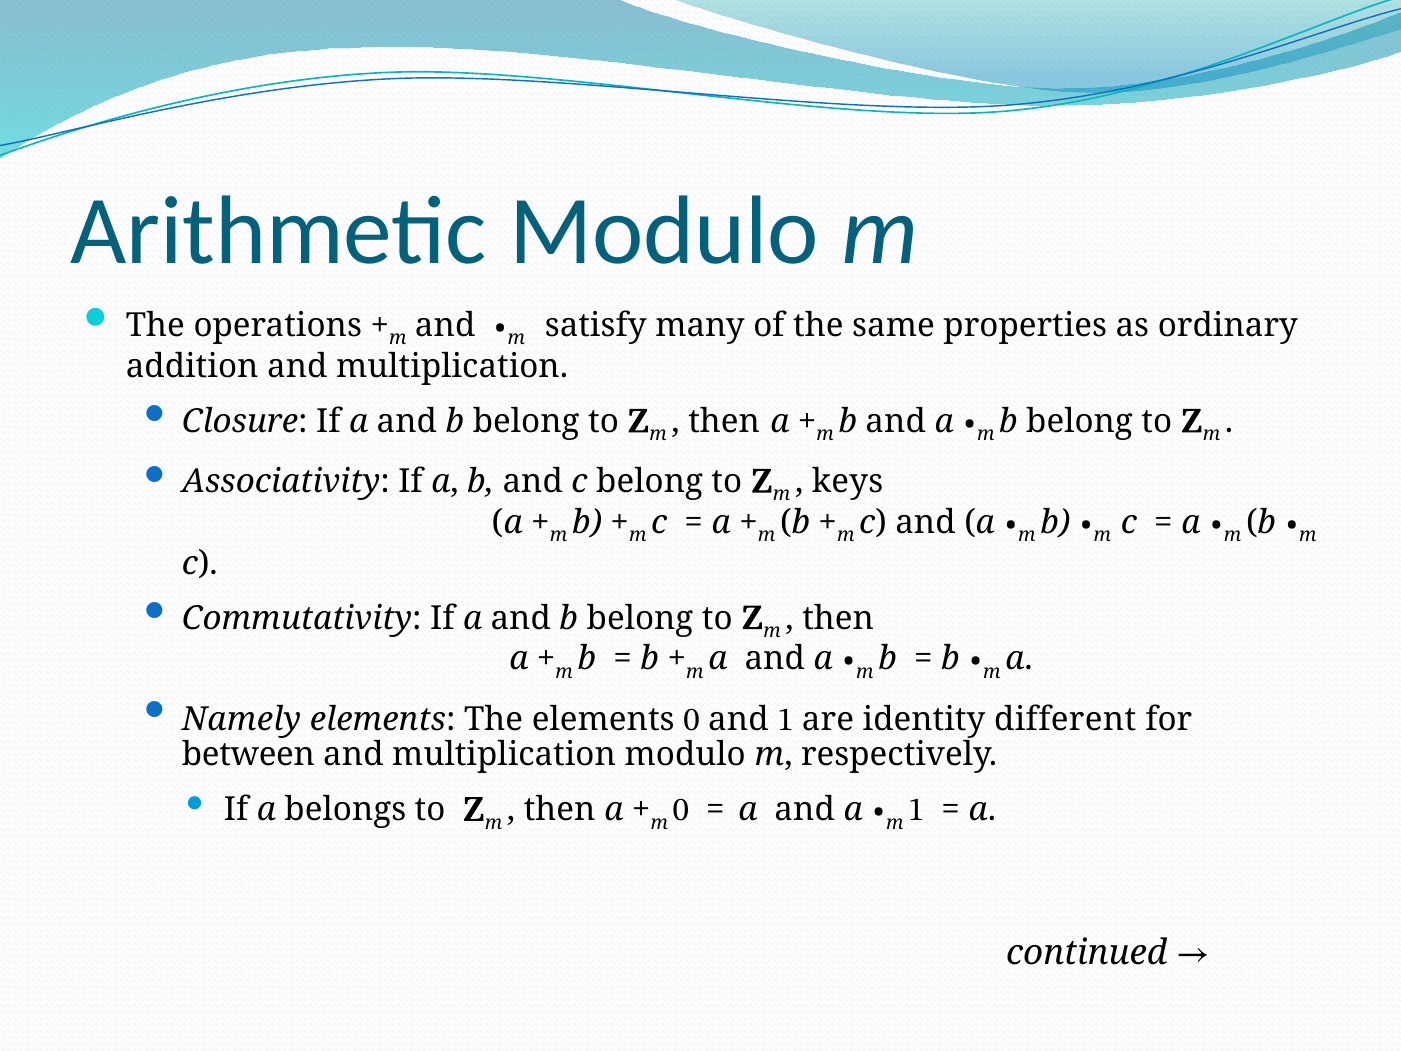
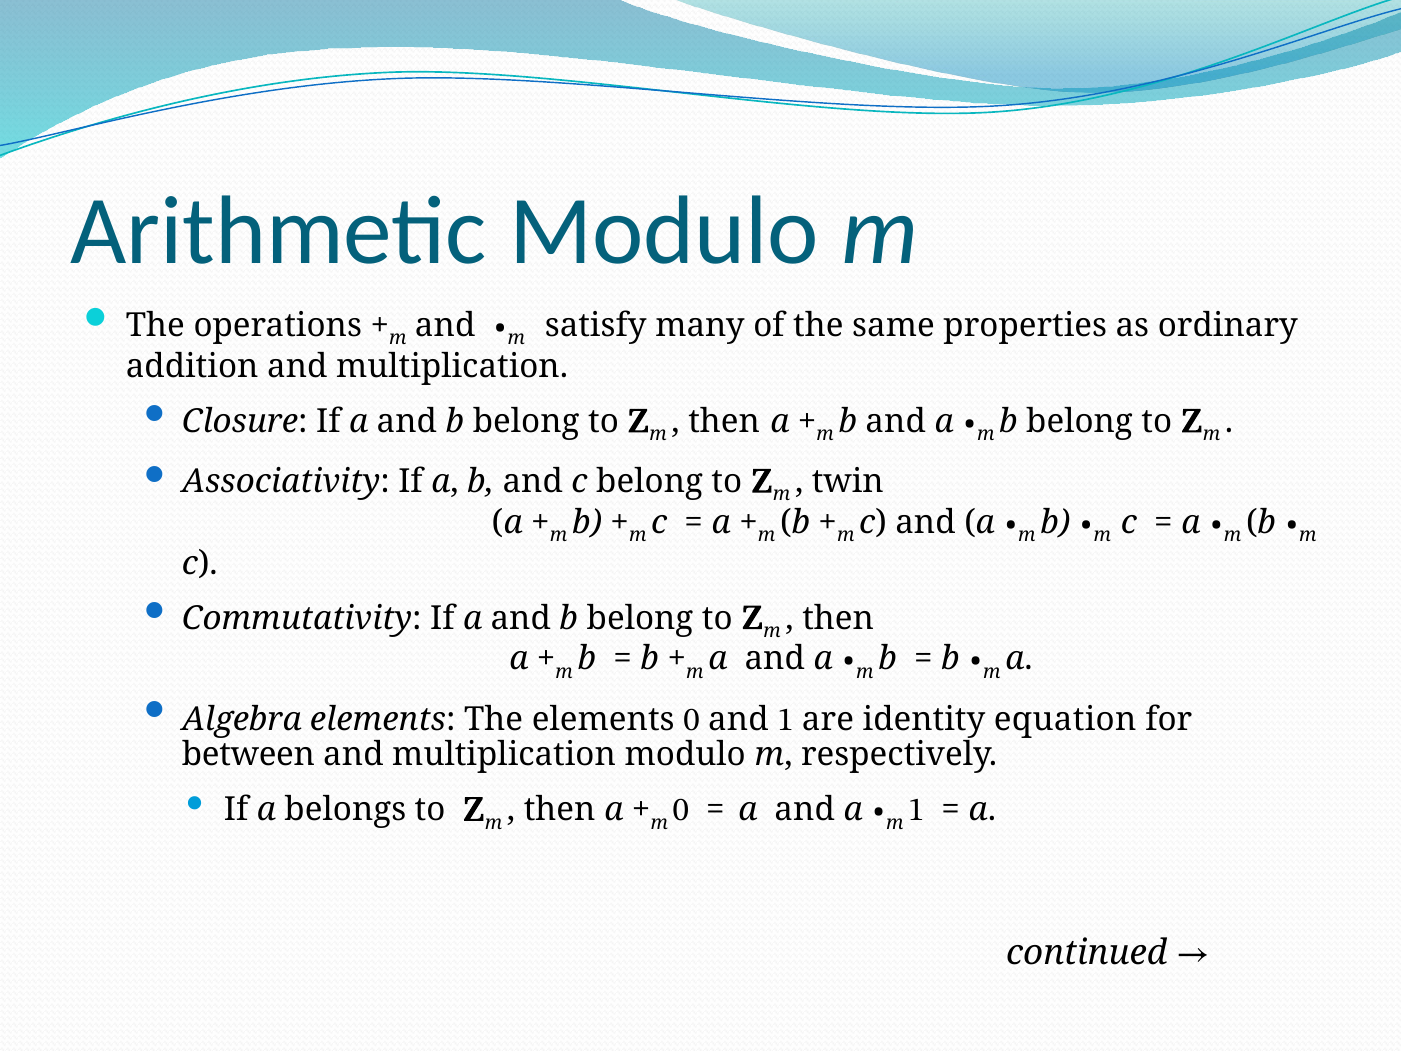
keys: keys -> twin
Namely: Namely -> Algebra
different: different -> equation
